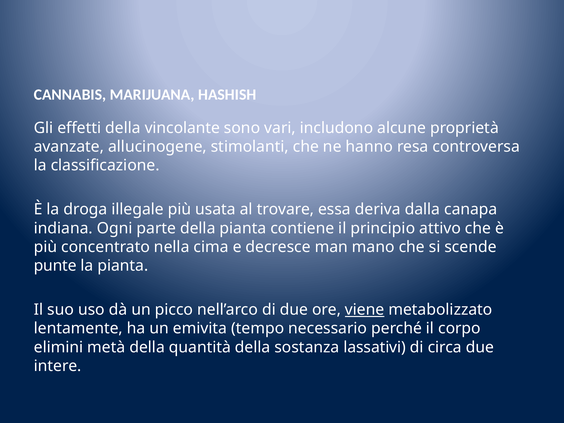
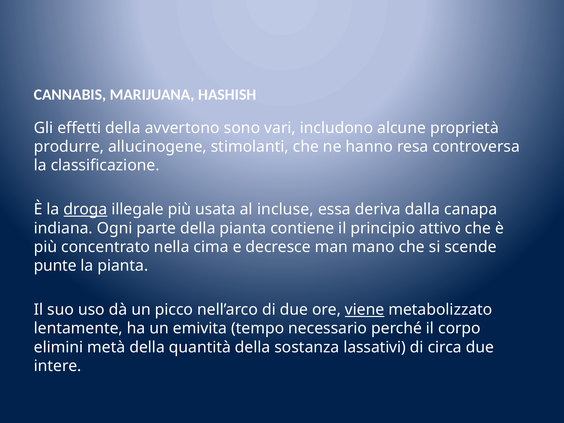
vincolante: vincolante -> avvertono
avanzate: avanzate -> produrre
droga underline: none -> present
trovare: trovare -> incluse
